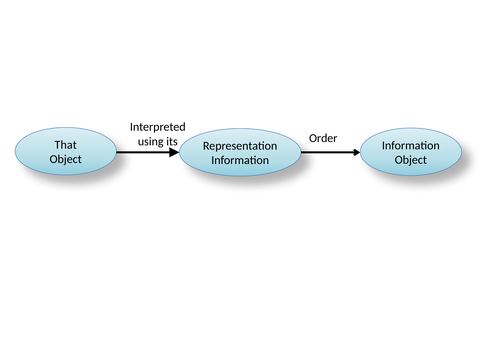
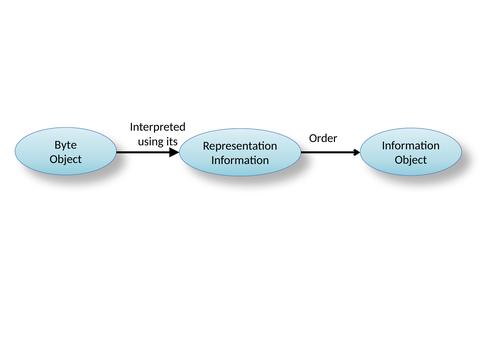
That: That -> Byte
